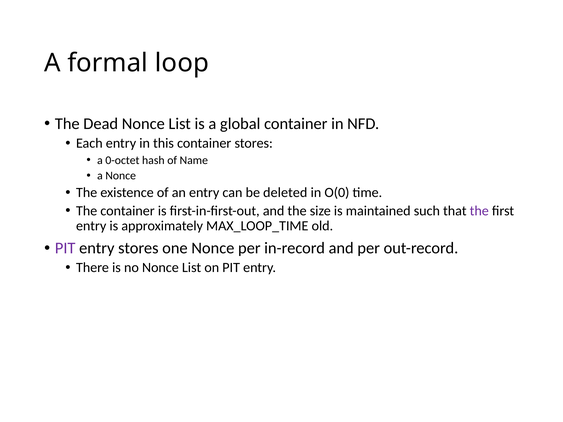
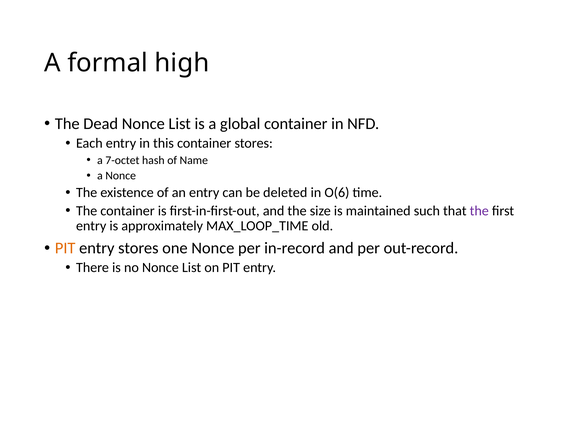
loop: loop -> high
0-octet: 0-octet -> 7-octet
O(0: O(0 -> O(6
PIT at (65, 248) colour: purple -> orange
